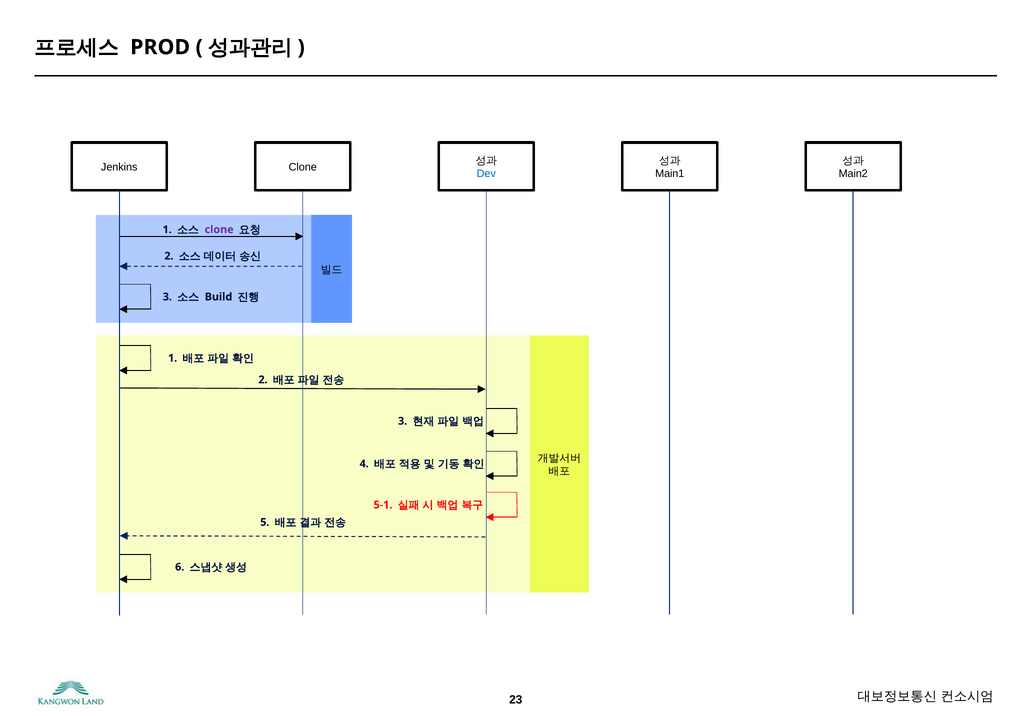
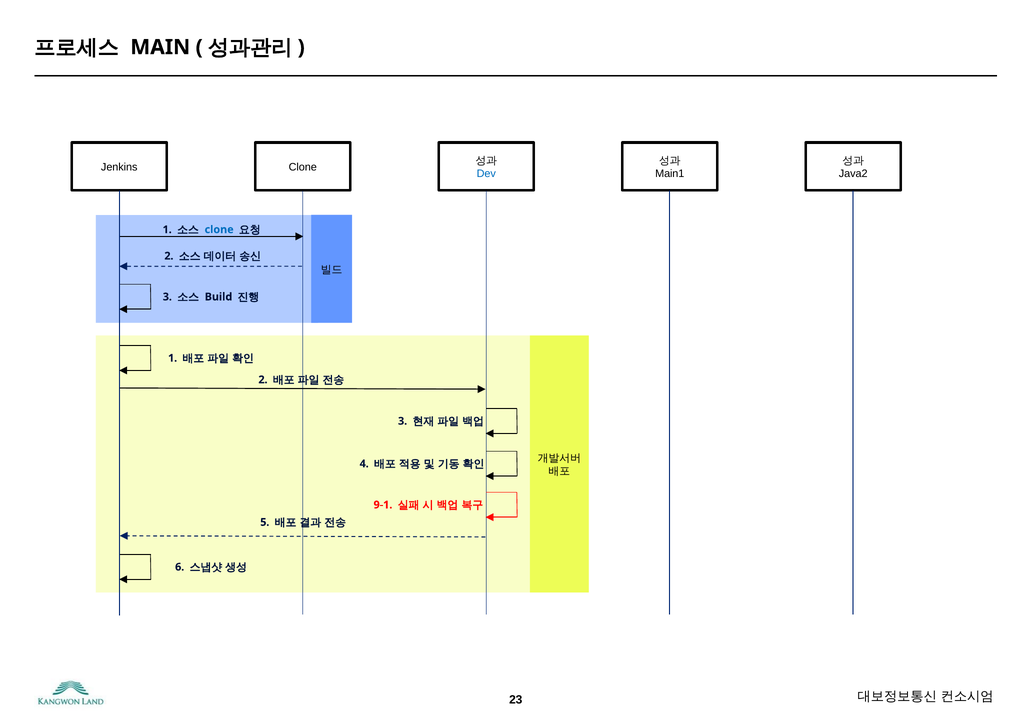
PROD: PROD -> MAIN
Main2: Main2 -> Java2
clone at (219, 230) colour: purple -> blue
5-1: 5-1 -> 9-1
